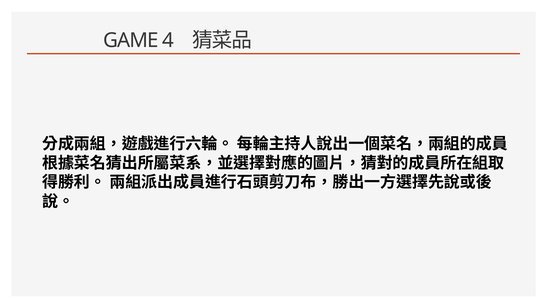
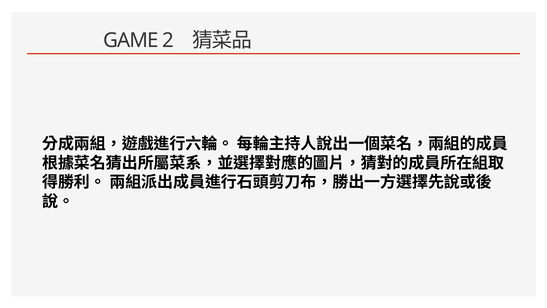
4: 4 -> 2
